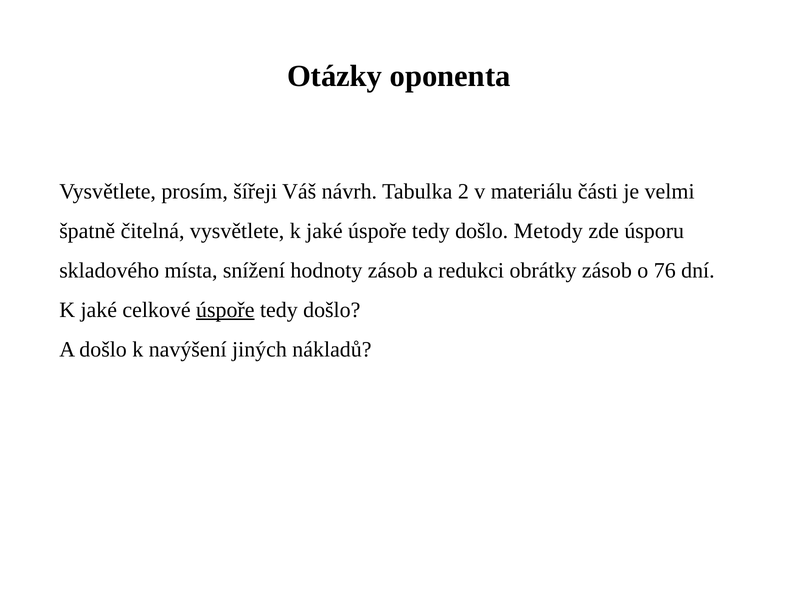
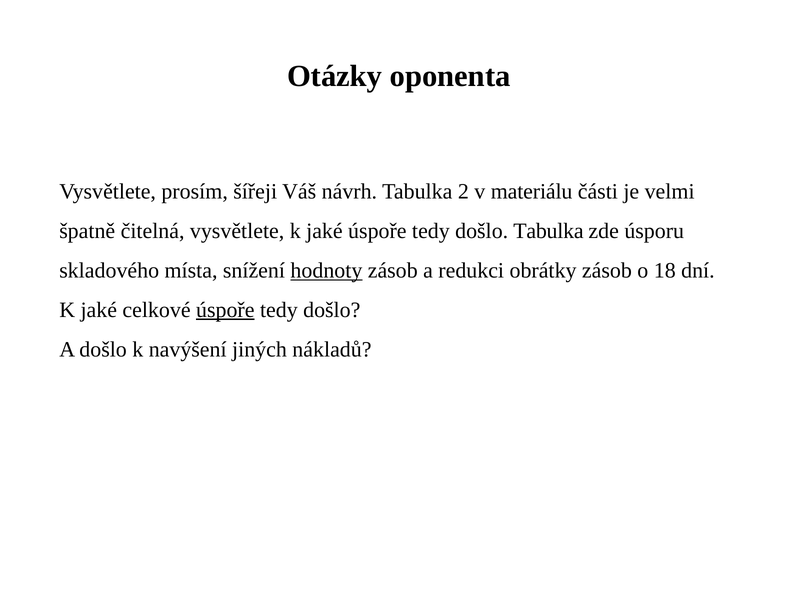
došlo Metody: Metody -> Tabulka
hodnoty underline: none -> present
76: 76 -> 18
